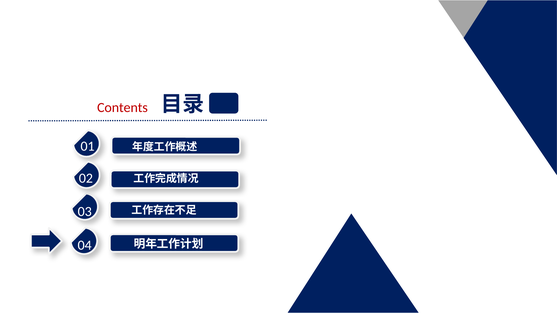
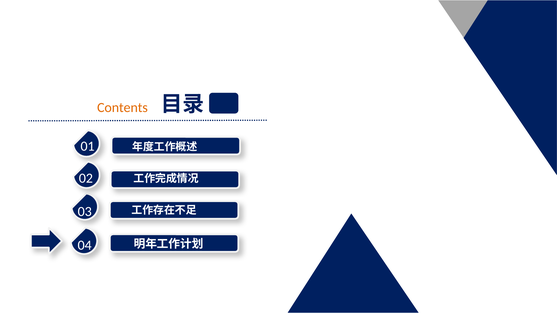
Contents colour: red -> orange
